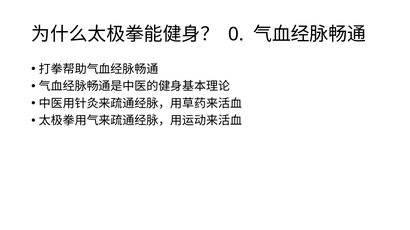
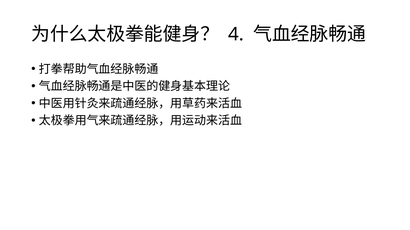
0: 0 -> 4
